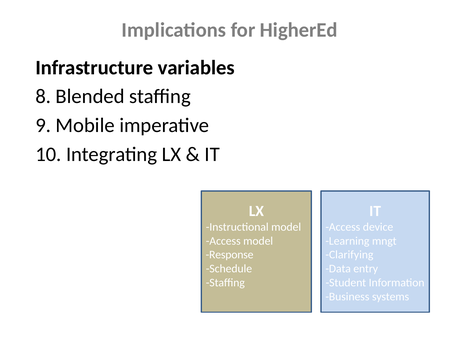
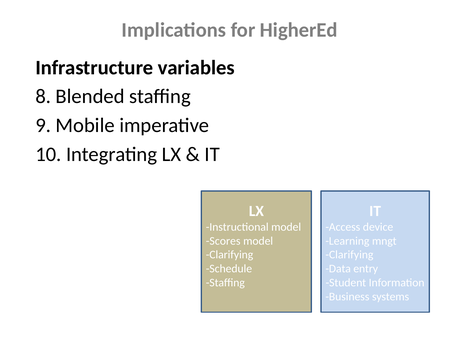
Access at (223, 241): Access -> Scores
Response at (230, 255): Response -> Clarifying
